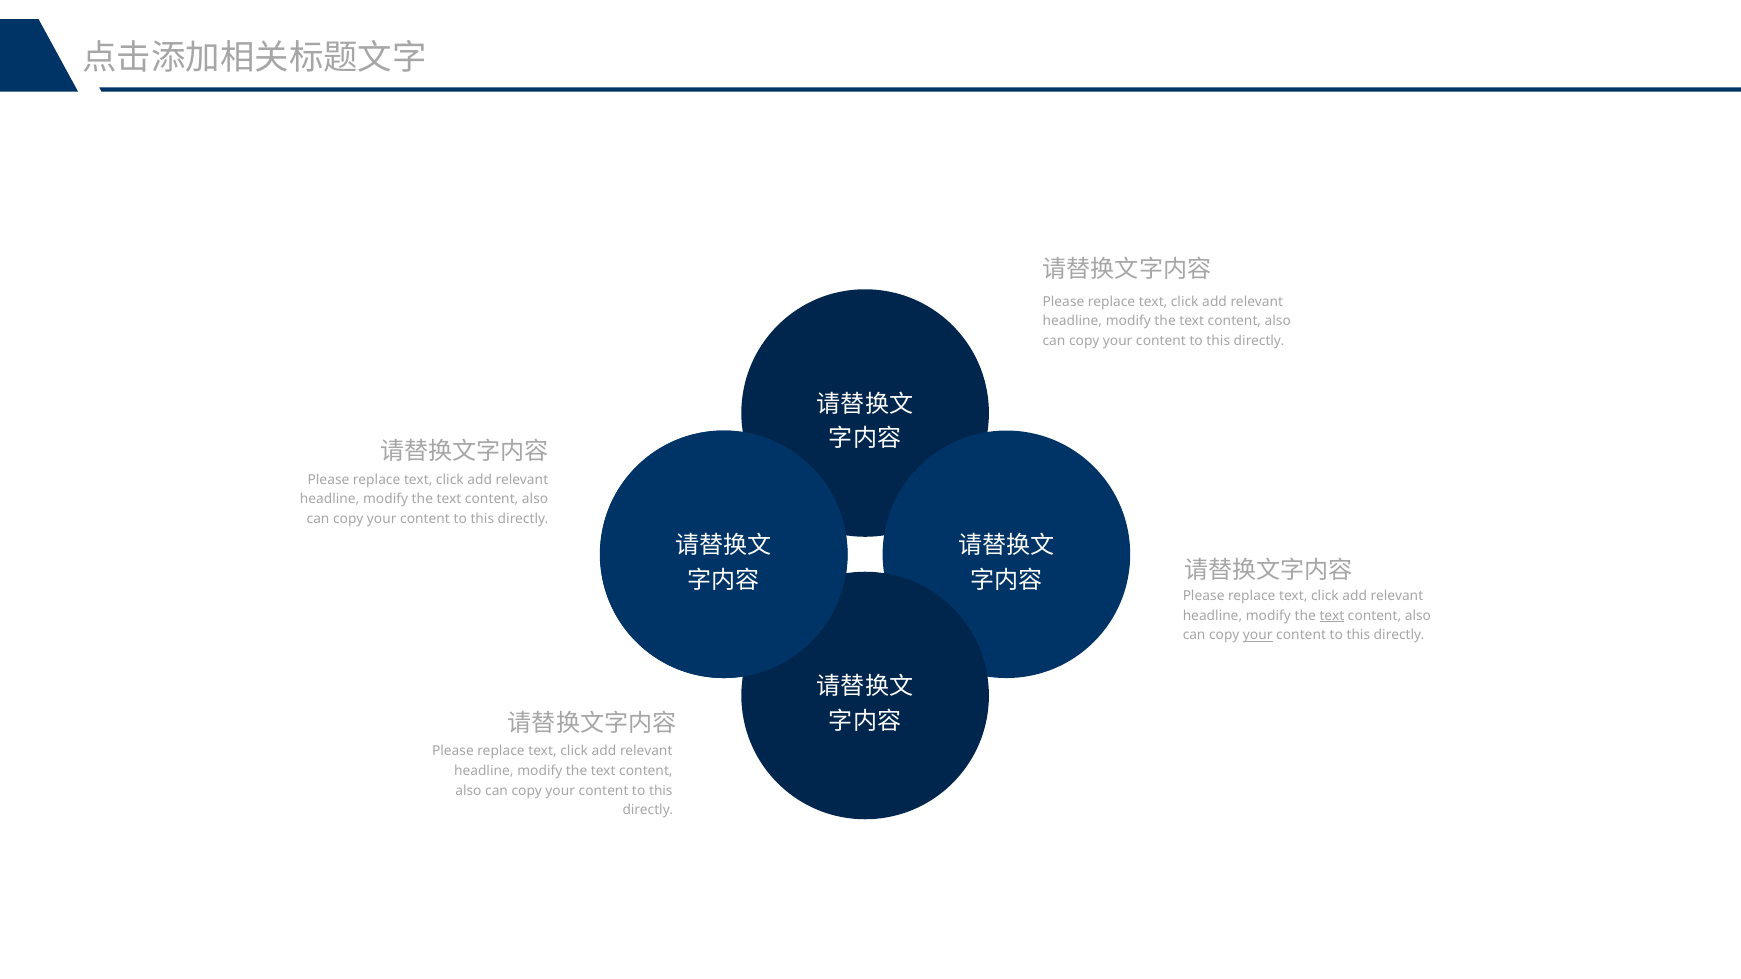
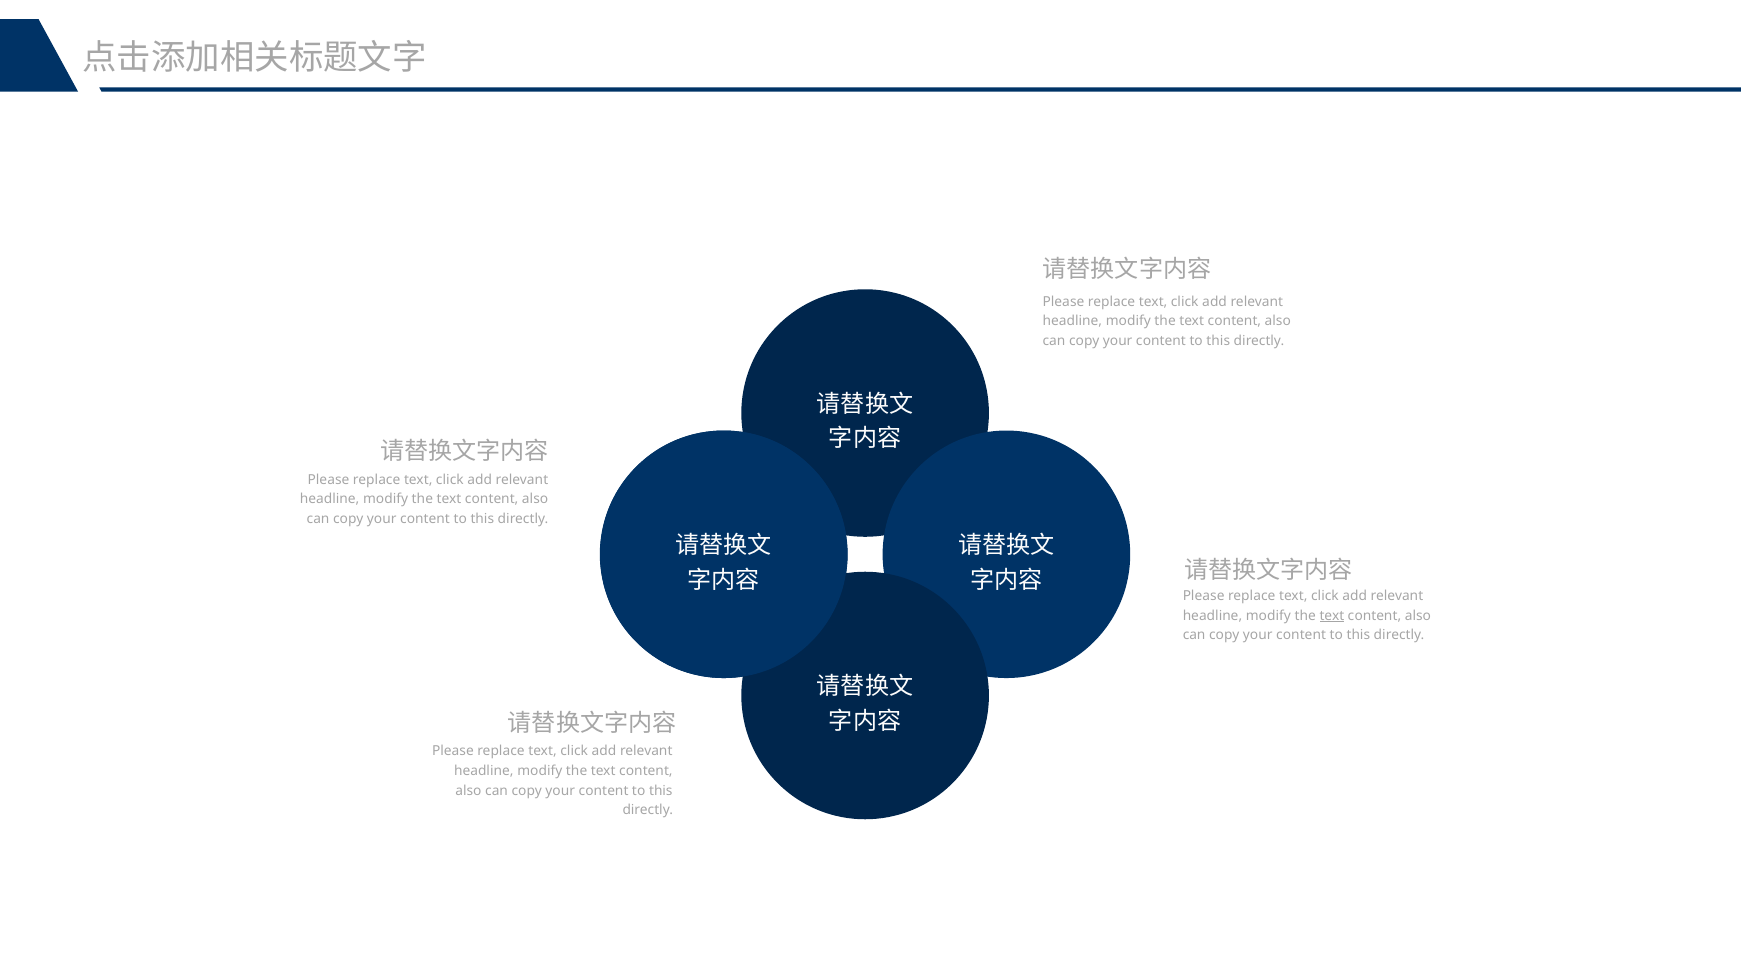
your at (1258, 635) underline: present -> none
